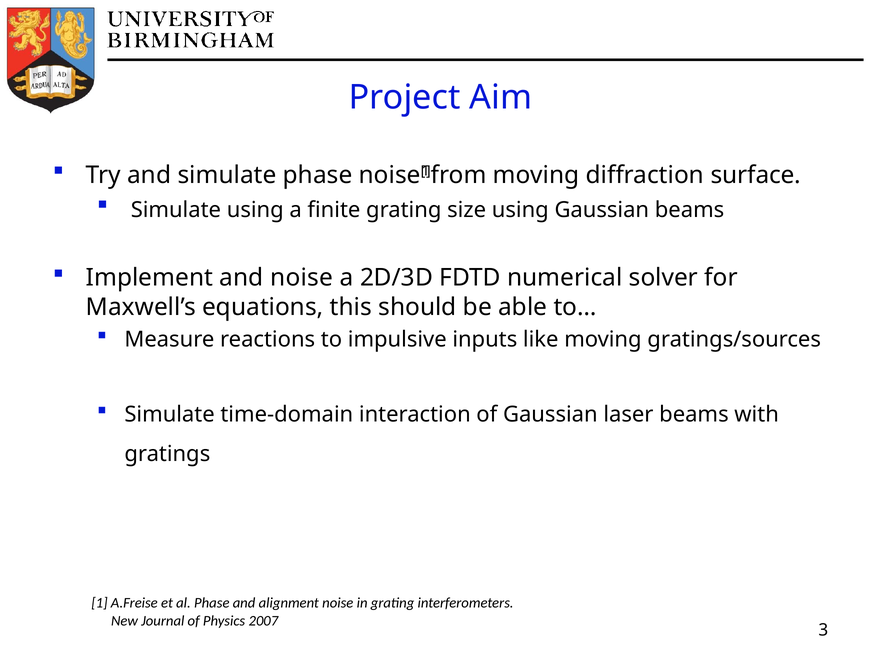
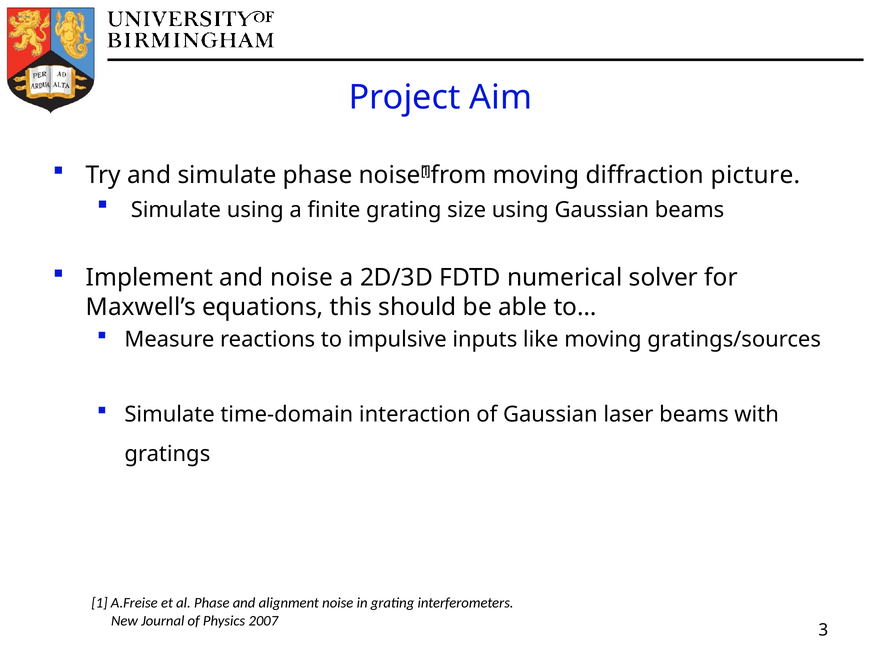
surface: surface -> picture
